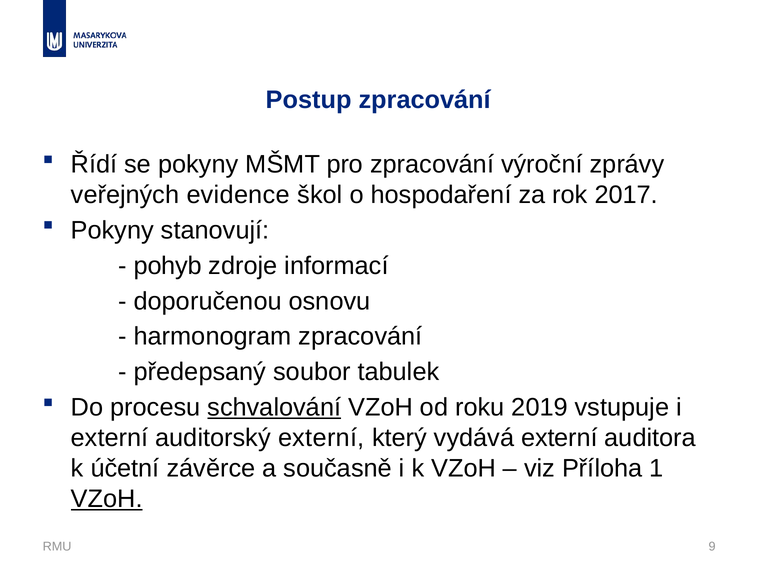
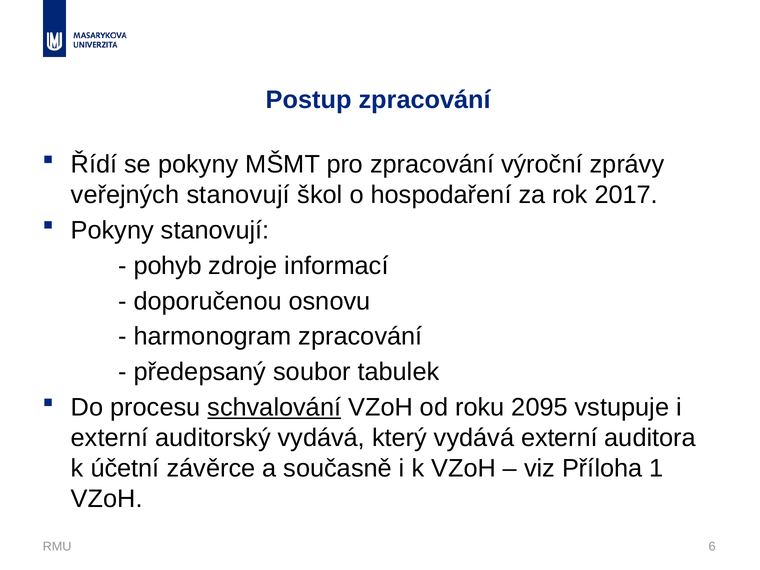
veřejných evidence: evidence -> stanovují
2019: 2019 -> 2095
auditorský externí: externí -> vydává
VZoH at (107, 499) underline: present -> none
9: 9 -> 6
